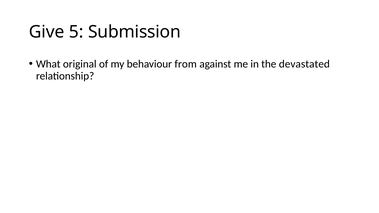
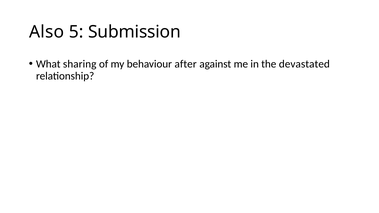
Give: Give -> Also
original: original -> sharing
from: from -> after
